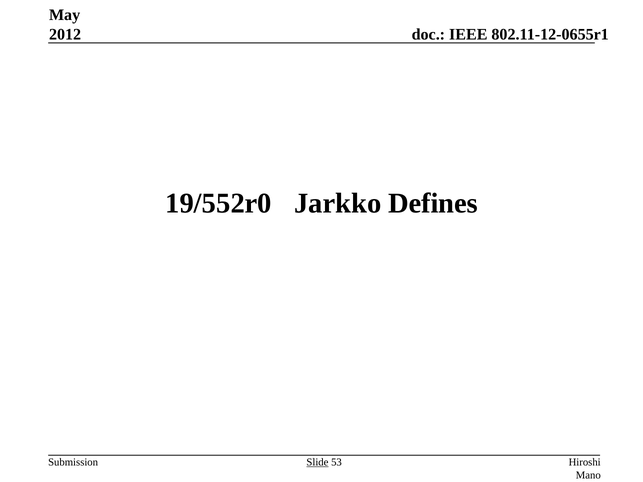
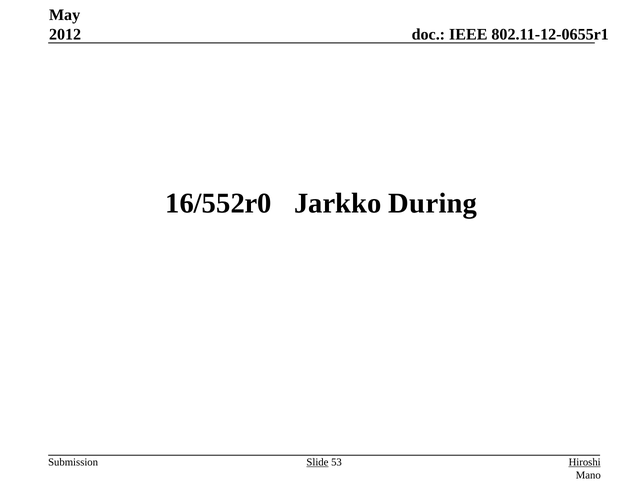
19/552r0: 19/552r0 -> 16/552r0
Defines: Defines -> During
Hiroshi underline: none -> present
